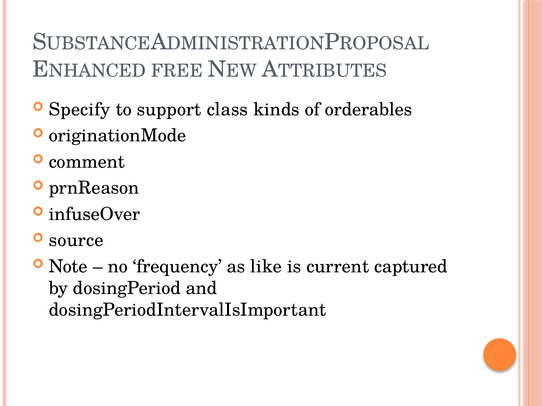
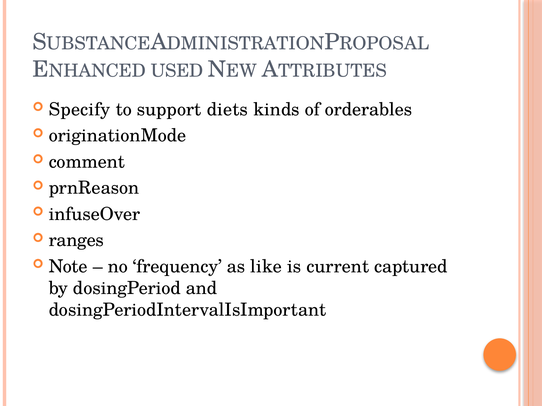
FREE: FREE -> USED
class: class -> diets
source: source -> ranges
